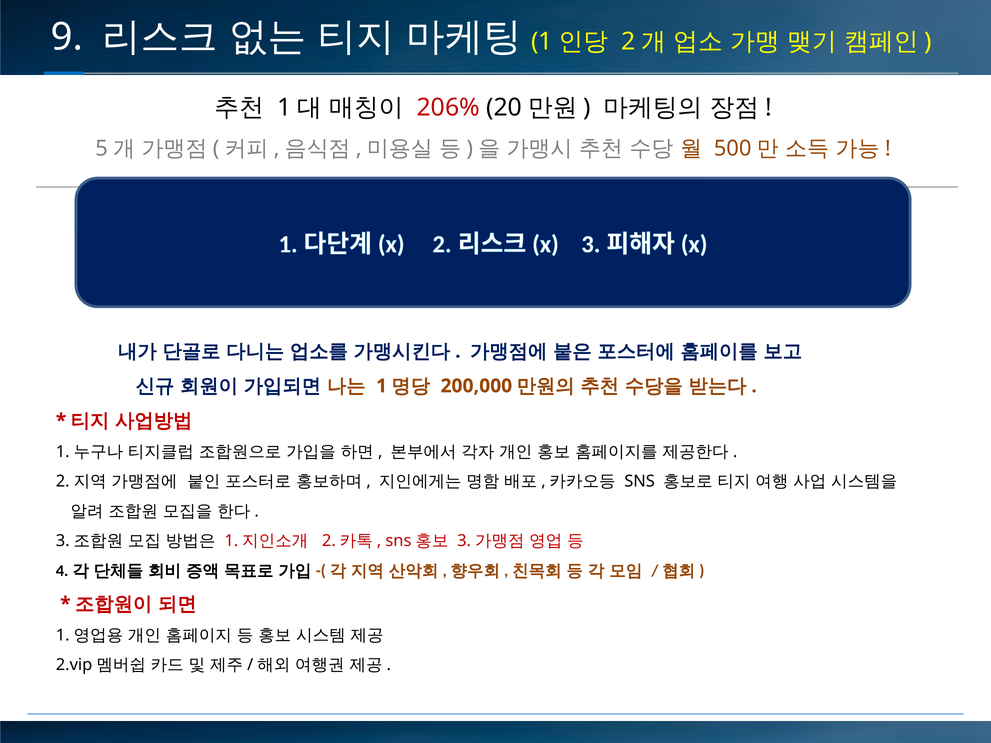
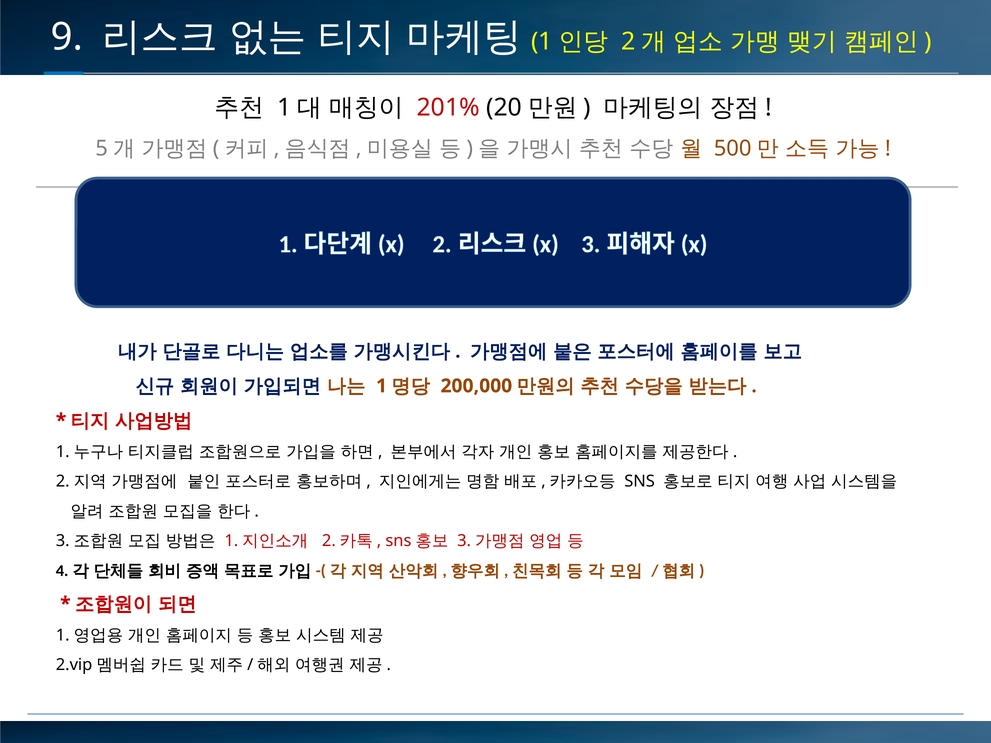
206%: 206% -> 201%
